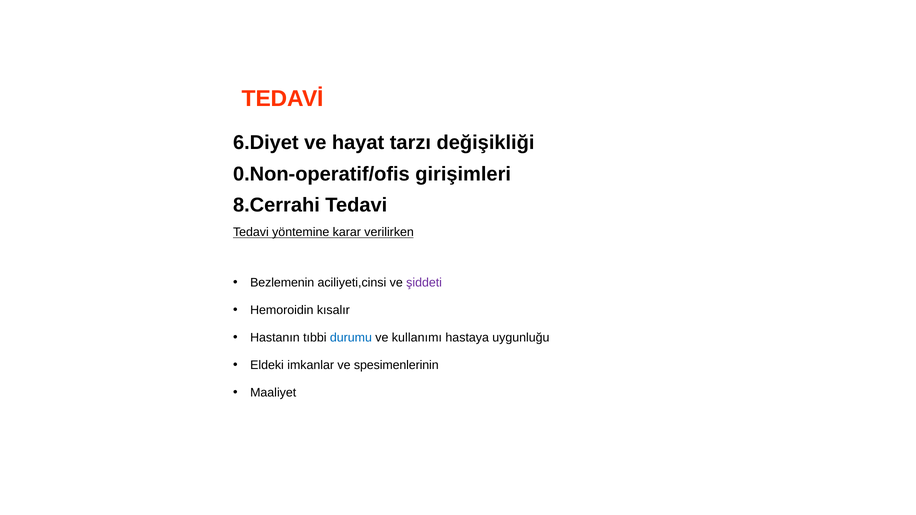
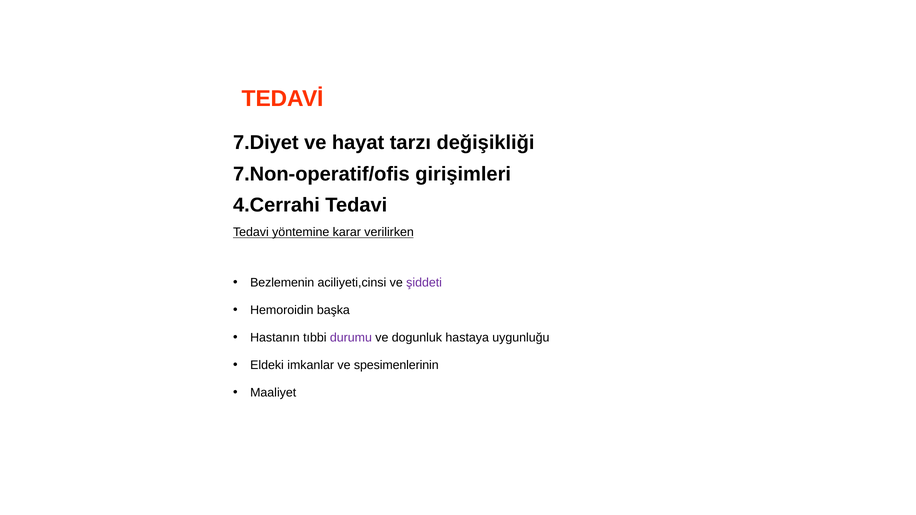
6.Diyet: 6.Diyet -> 7.Diyet
0.Non-operatif/ofis: 0.Non-operatif/ofis -> 7.Non-operatif/ofis
8.Cerrahi: 8.Cerrahi -> 4.Cerrahi
kısalır: kısalır -> başka
durumu colour: blue -> purple
kullanımı: kullanımı -> dogunluk
